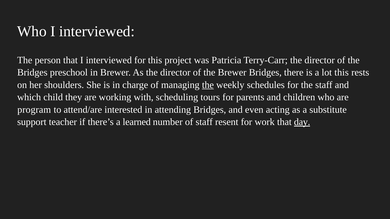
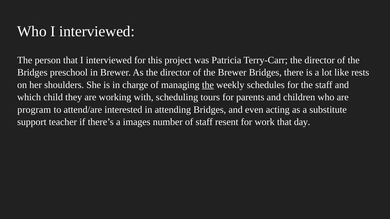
lot this: this -> like
learned: learned -> images
day underline: present -> none
